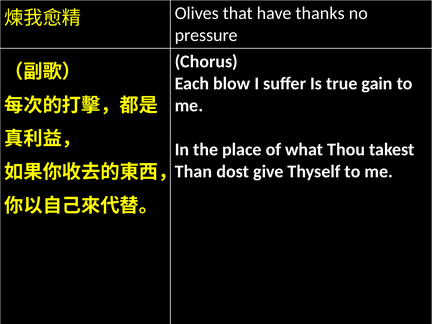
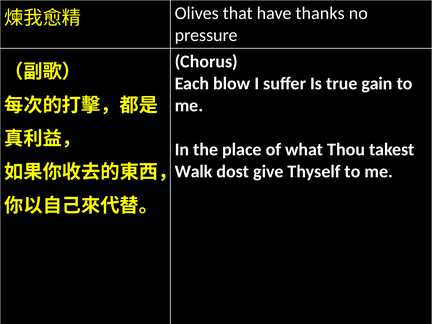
Than: Than -> Walk
